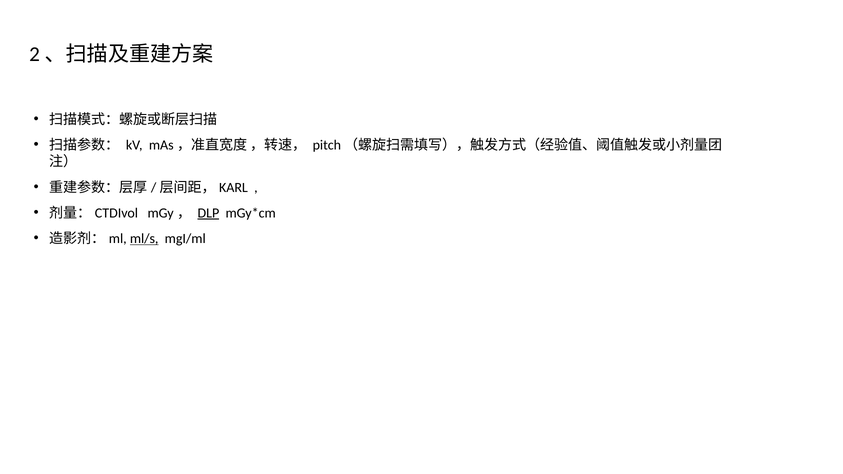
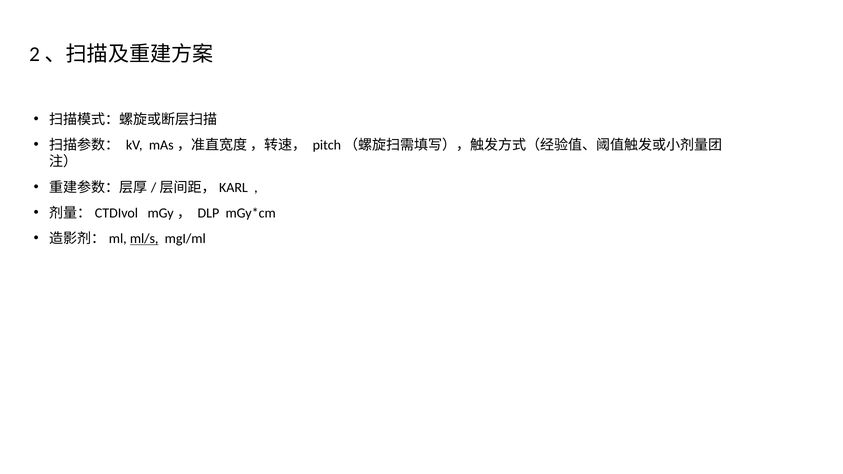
DLP underline: present -> none
